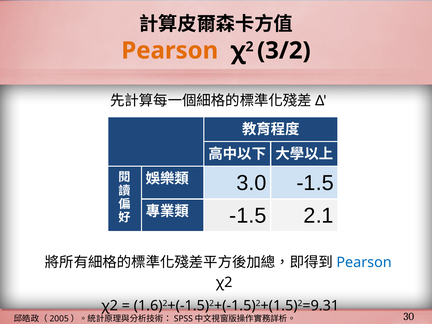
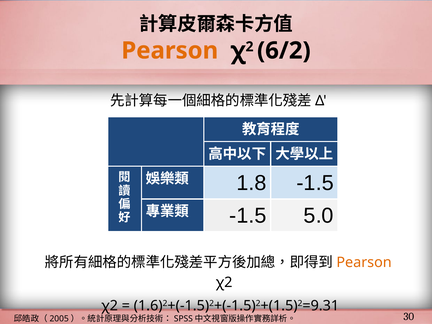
3/2: 3/2 -> 6/2
3.0: 3.0 -> 1.8
2.1: 2.1 -> 5.0
Pearson at (364, 263) colour: blue -> orange
